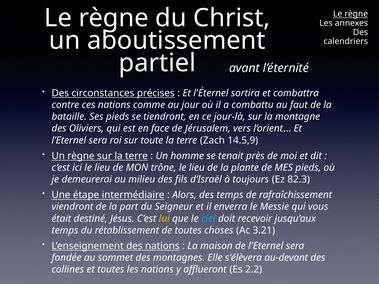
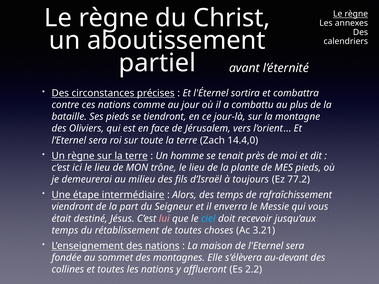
faut: faut -> plus
14.5,9: 14.5,9 -> 14.4,0
82.3: 82.3 -> 77.2
lui colour: yellow -> pink
